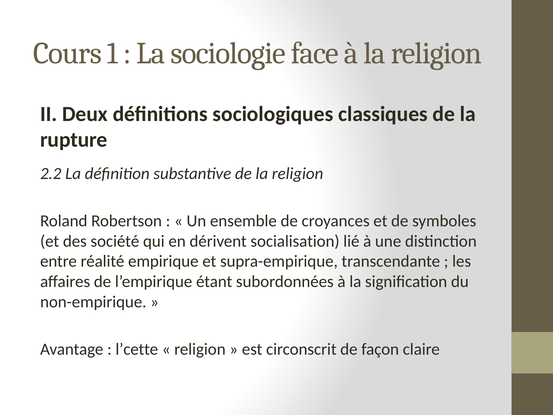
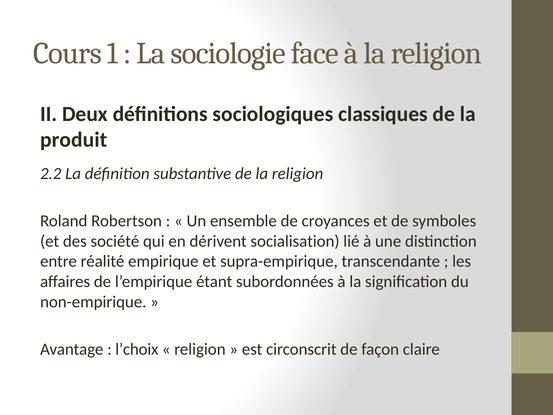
rupture: rupture -> produit
l’cette: l’cette -> l’choix
